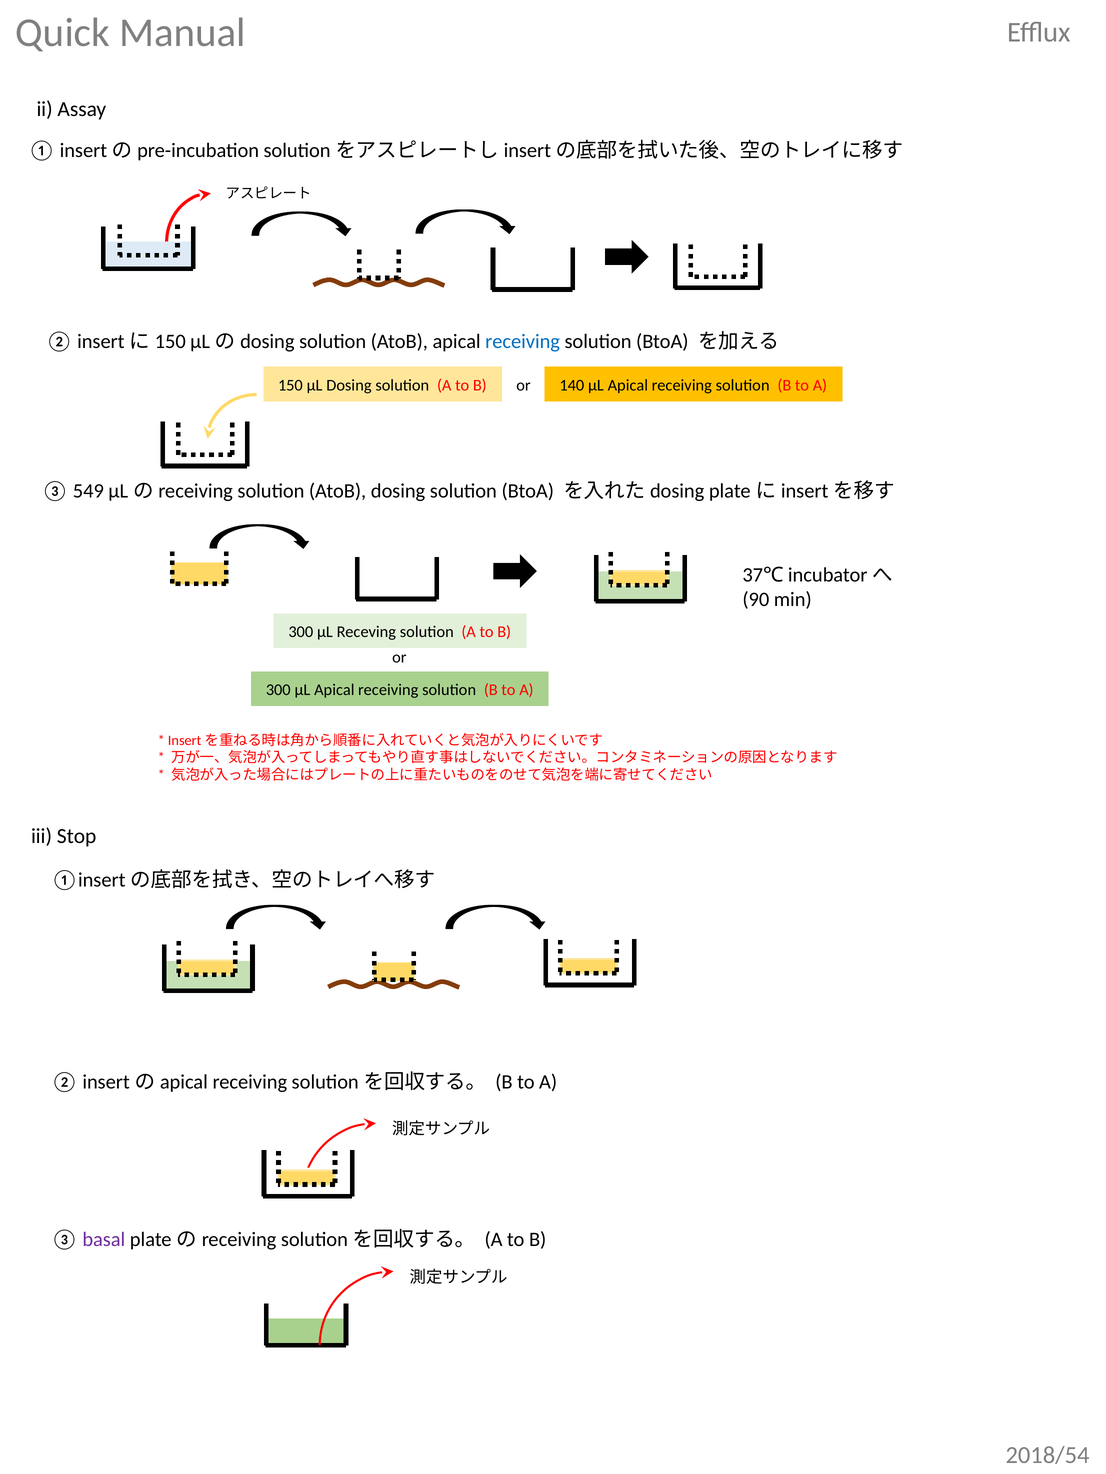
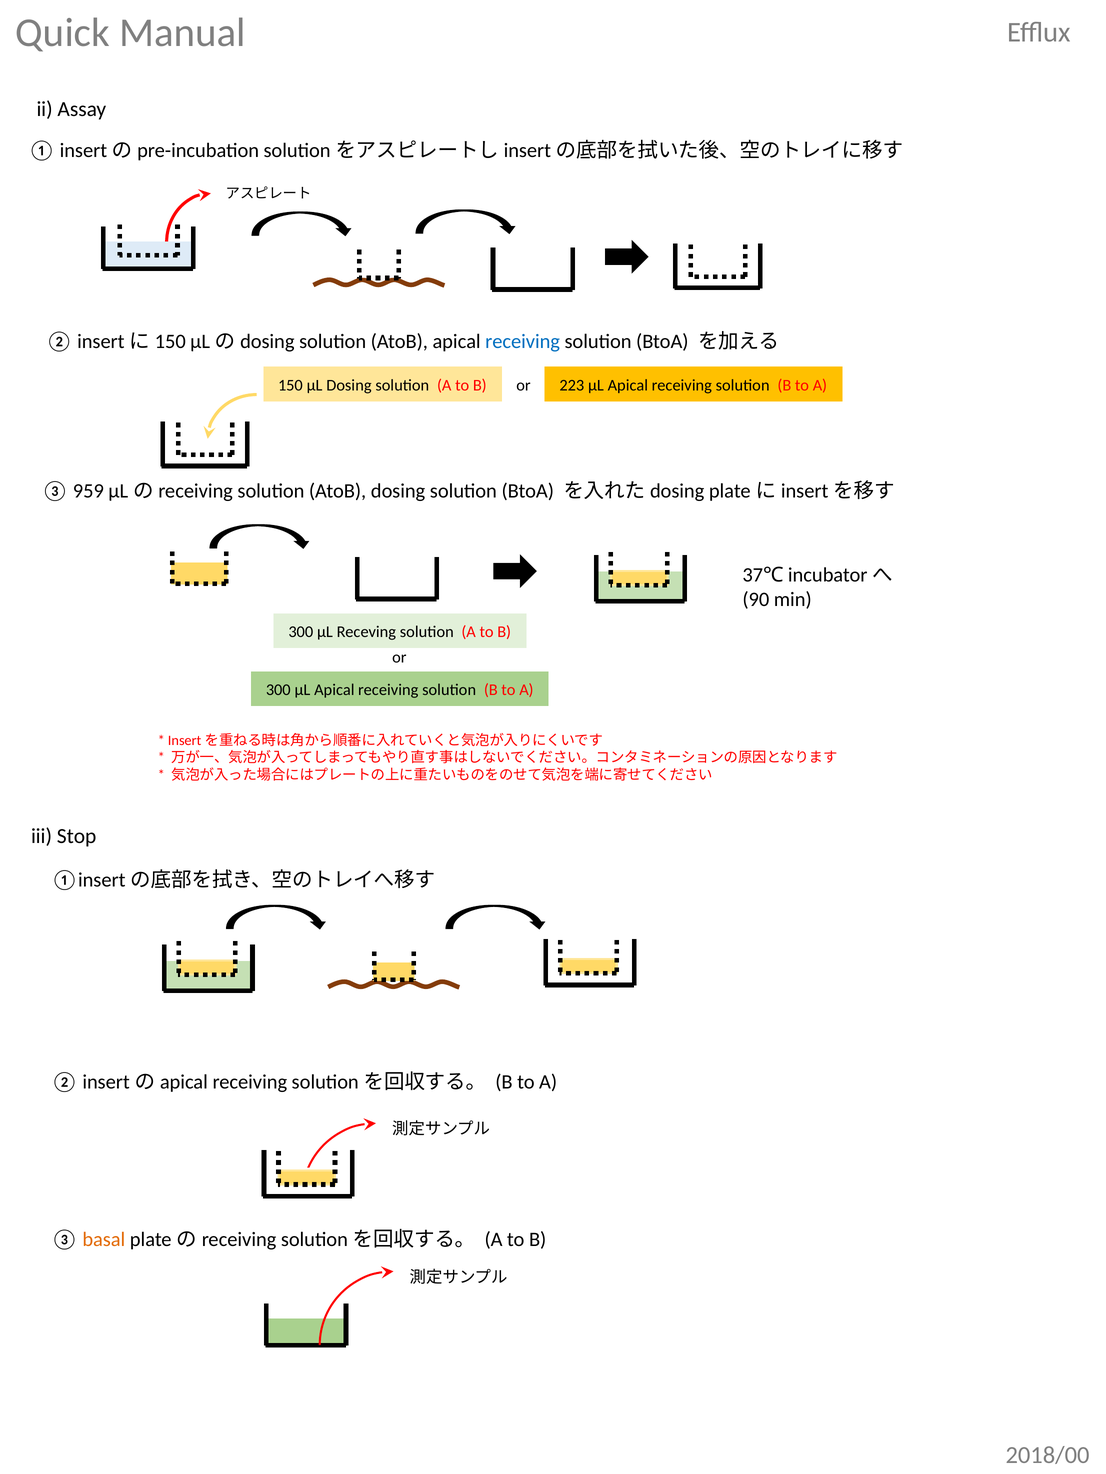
140: 140 -> 223
549: 549 -> 959
basal colour: purple -> orange
2018/54: 2018/54 -> 2018/00
